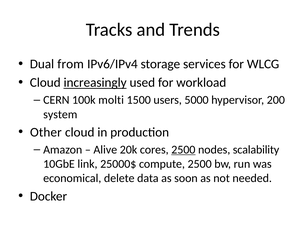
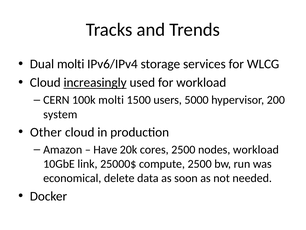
Dual from: from -> molti
Alive: Alive -> Have
2500 at (183, 149) underline: present -> none
nodes scalability: scalability -> workload
